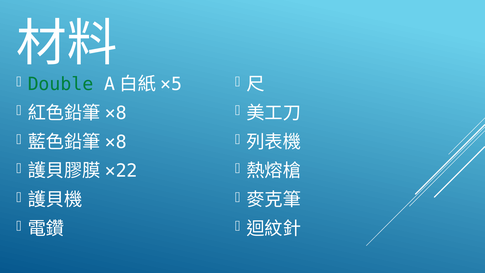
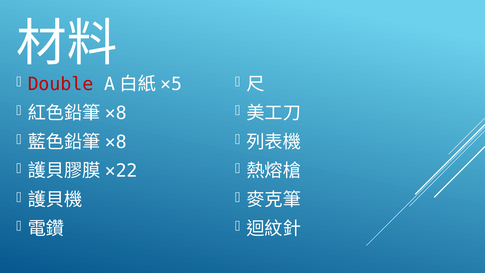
Double colour: green -> red
